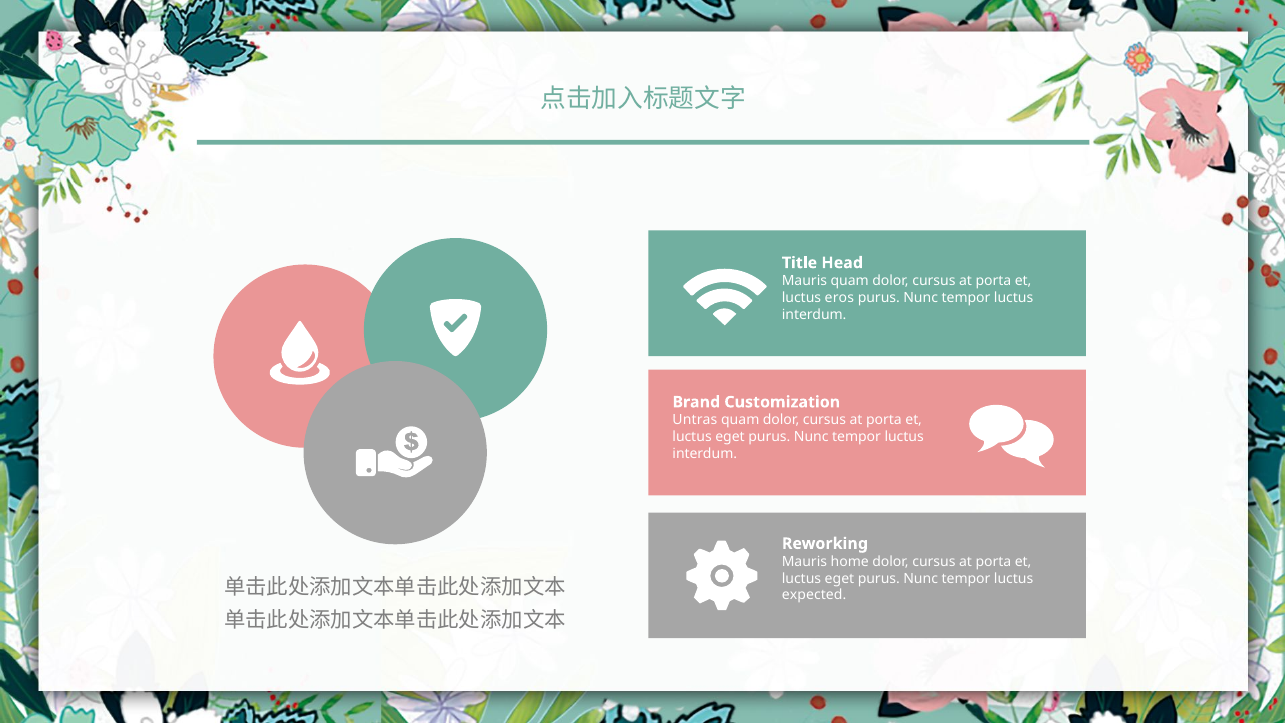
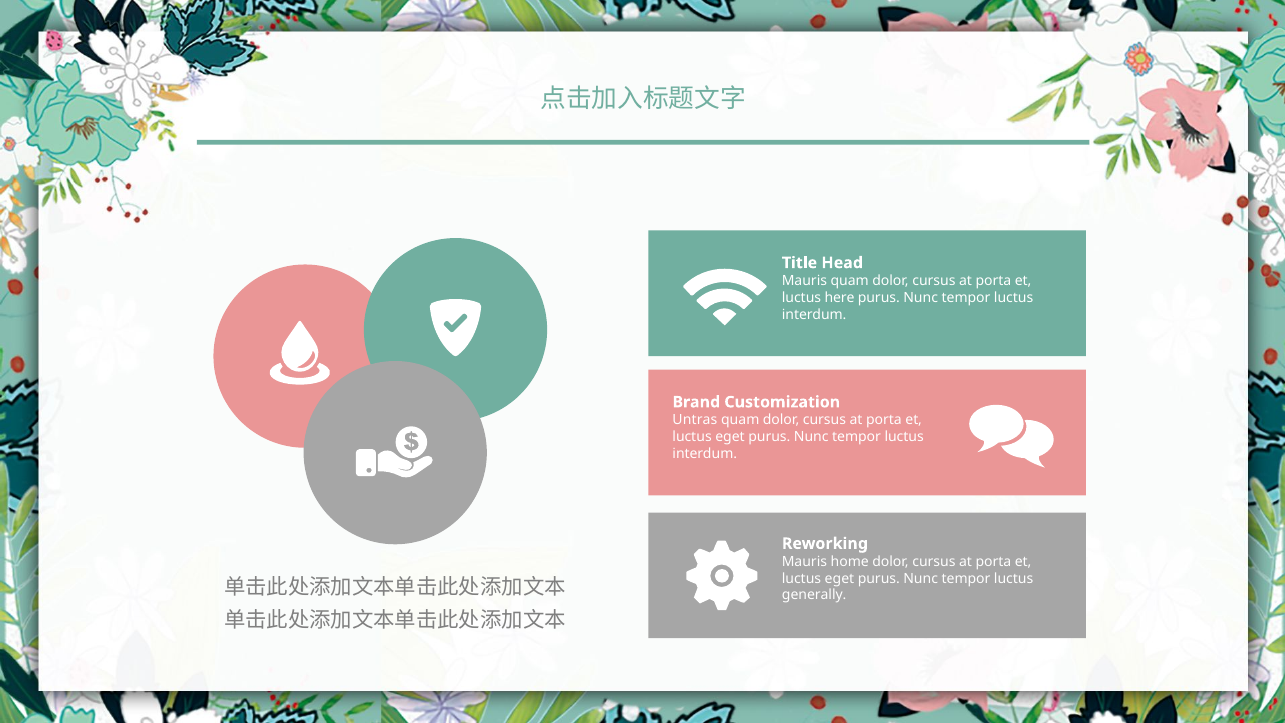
eros: eros -> here
expected: expected -> generally
